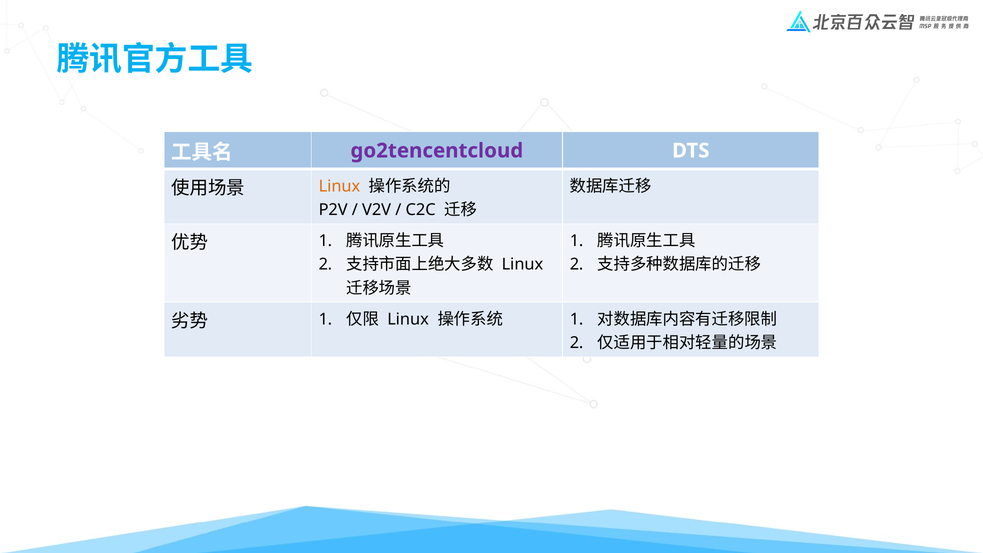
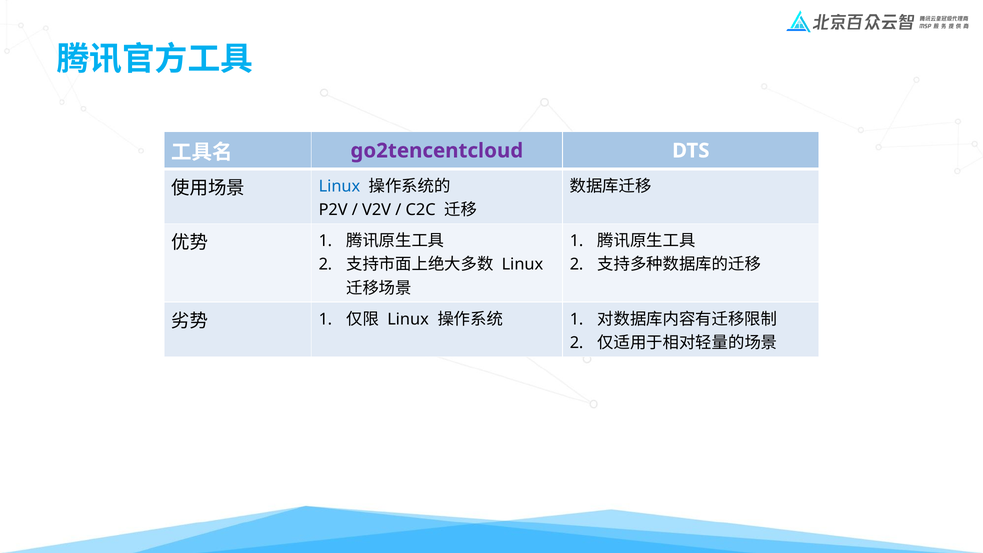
Linux at (339, 186) colour: orange -> blue
